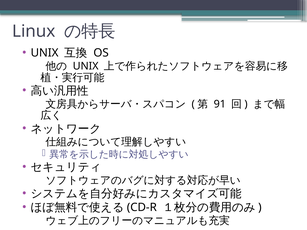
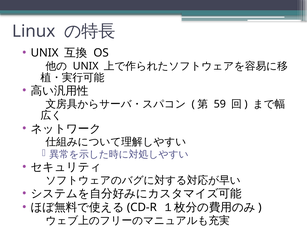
91: 91 -> 59
